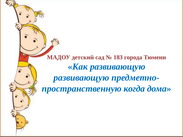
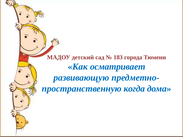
Как развивающую: развивающую -> осматривает
